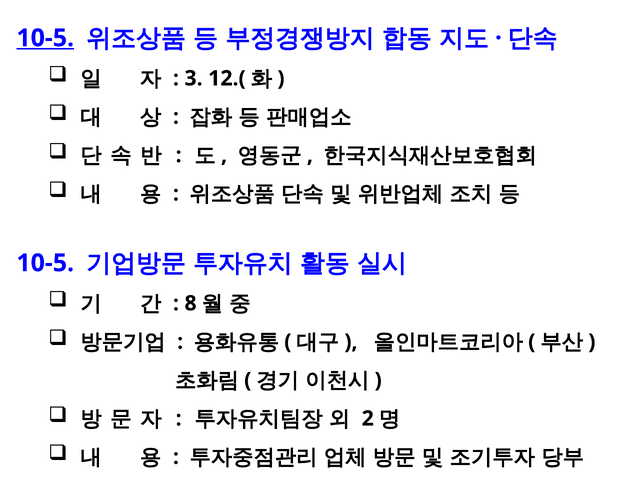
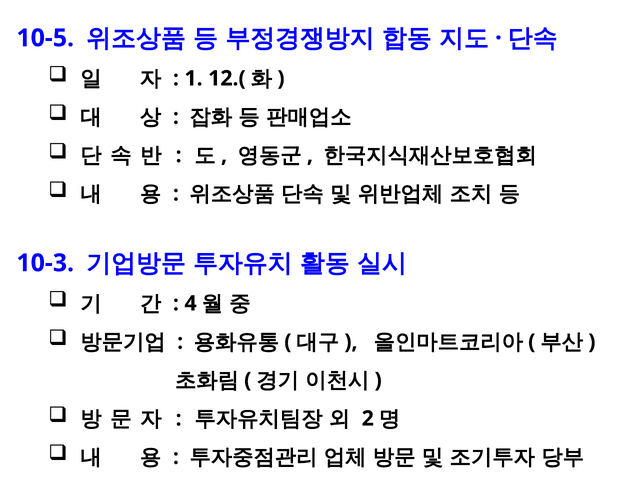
10-5 at (45, 38) underline: present -> none
3: 3 -> 1
10-5 at (45, 263): 10-5 -> 10-3
8: 8 -> 4
